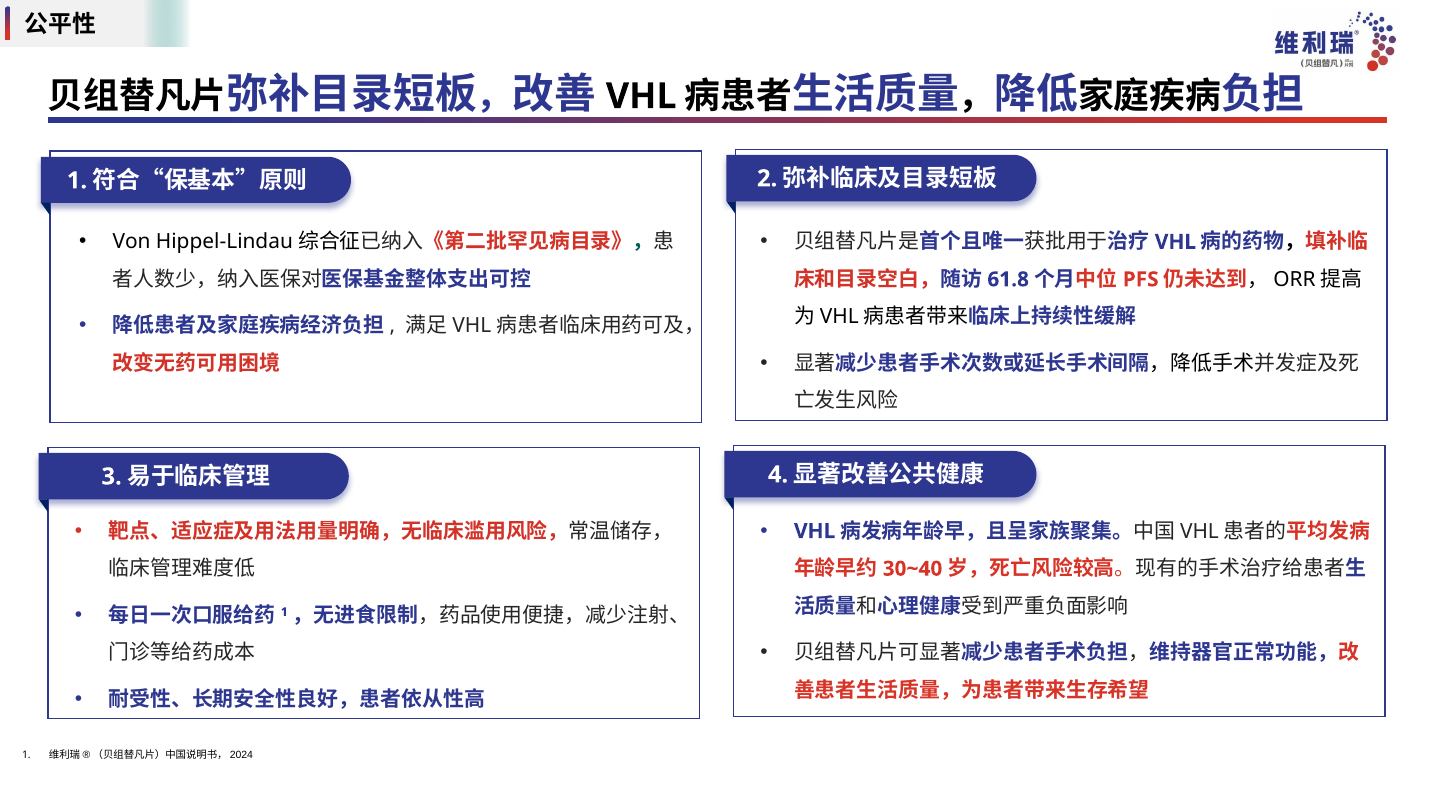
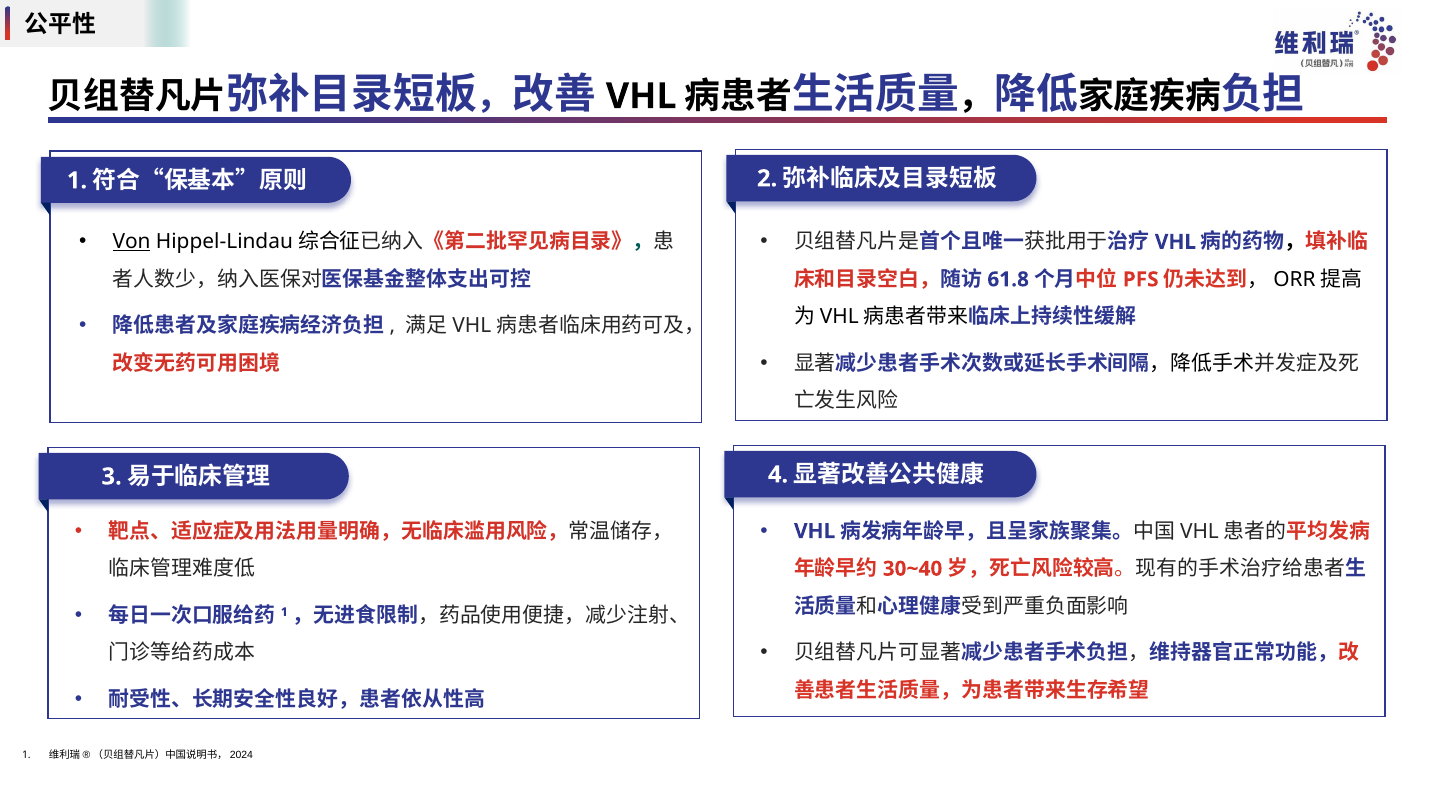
Von underline: none -> present
